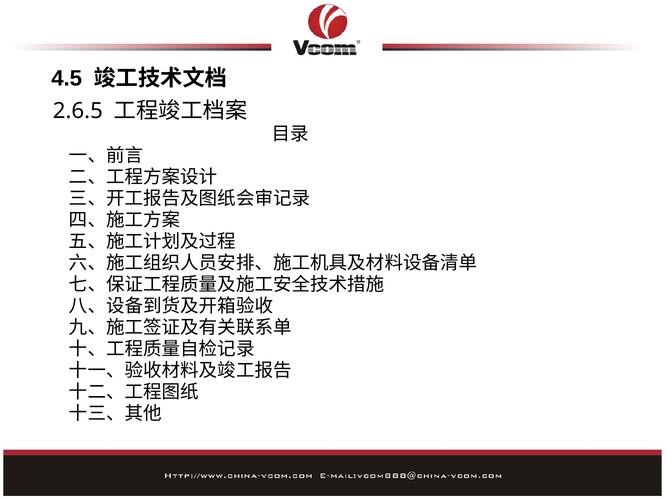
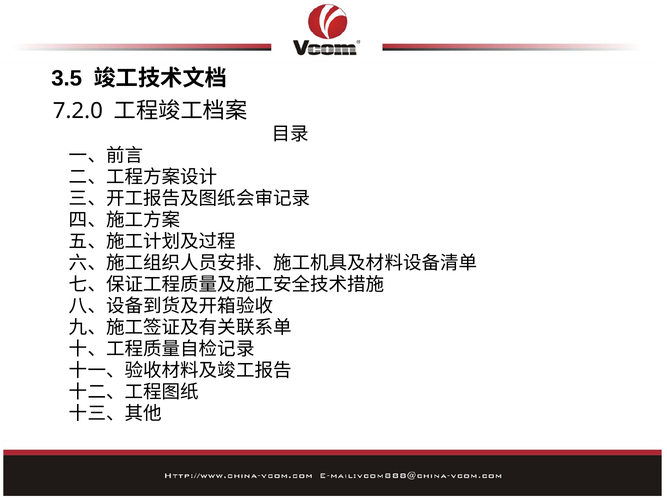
4.5: 4.5 -> 3.5
2.6.5: 2.6.5 -> 7.2.0
